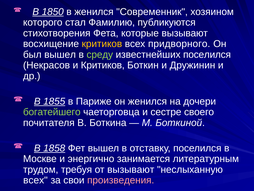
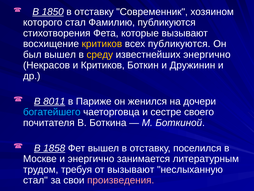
1850 в женился: женился -> отставку
всех придворного: придворного -> публикуются
среду colour: light green -> yellow
известнейших поселился: поселился -> энергично
1855: 1855 -> 8011
богатейшего colour: light green -> light blue
всех at (35, 180): всех -> стал
